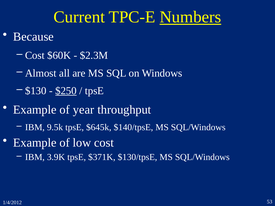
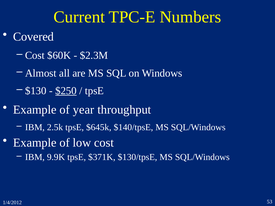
Numbers underline: present -> none
Because: Because -> Covered
9.5k: 9.5k -> 2.5k
3.9K: 3.9K -> 9.9K
